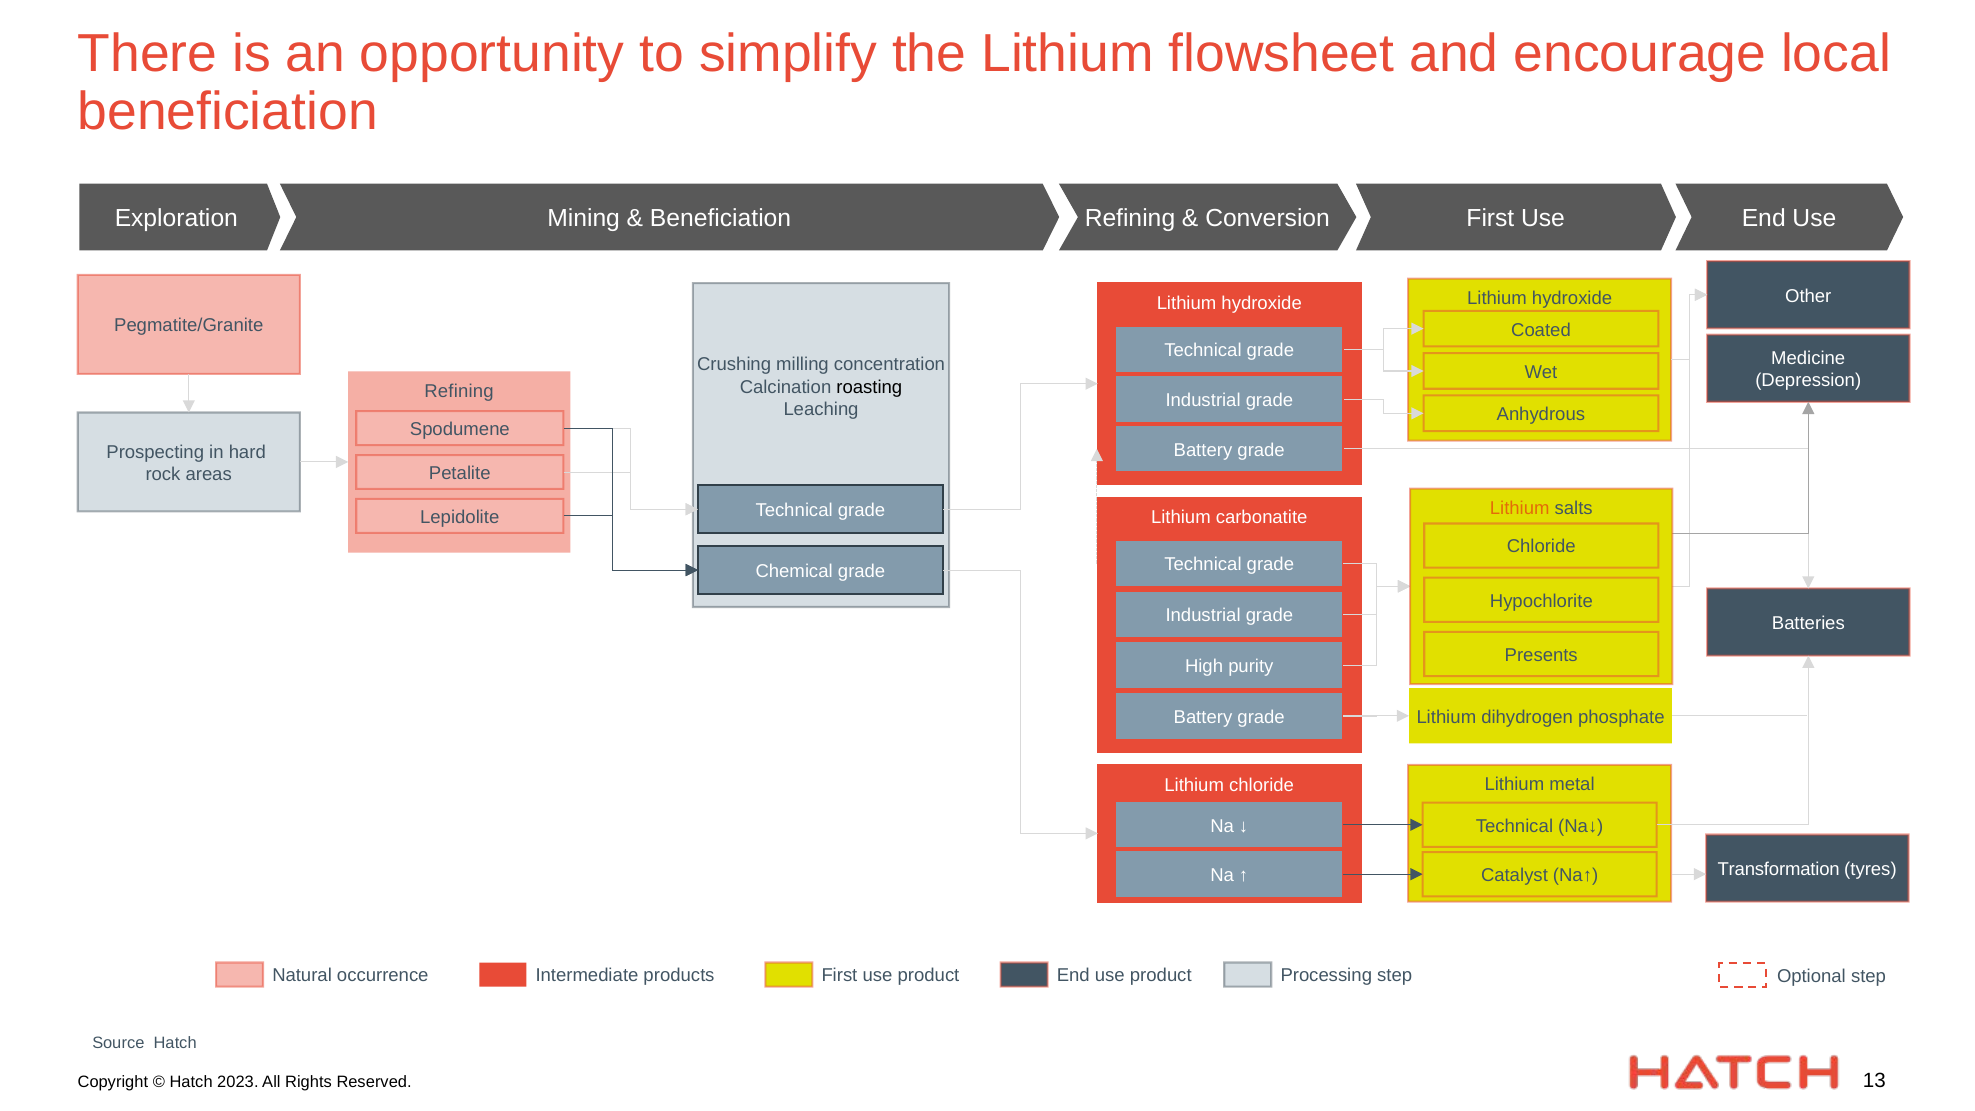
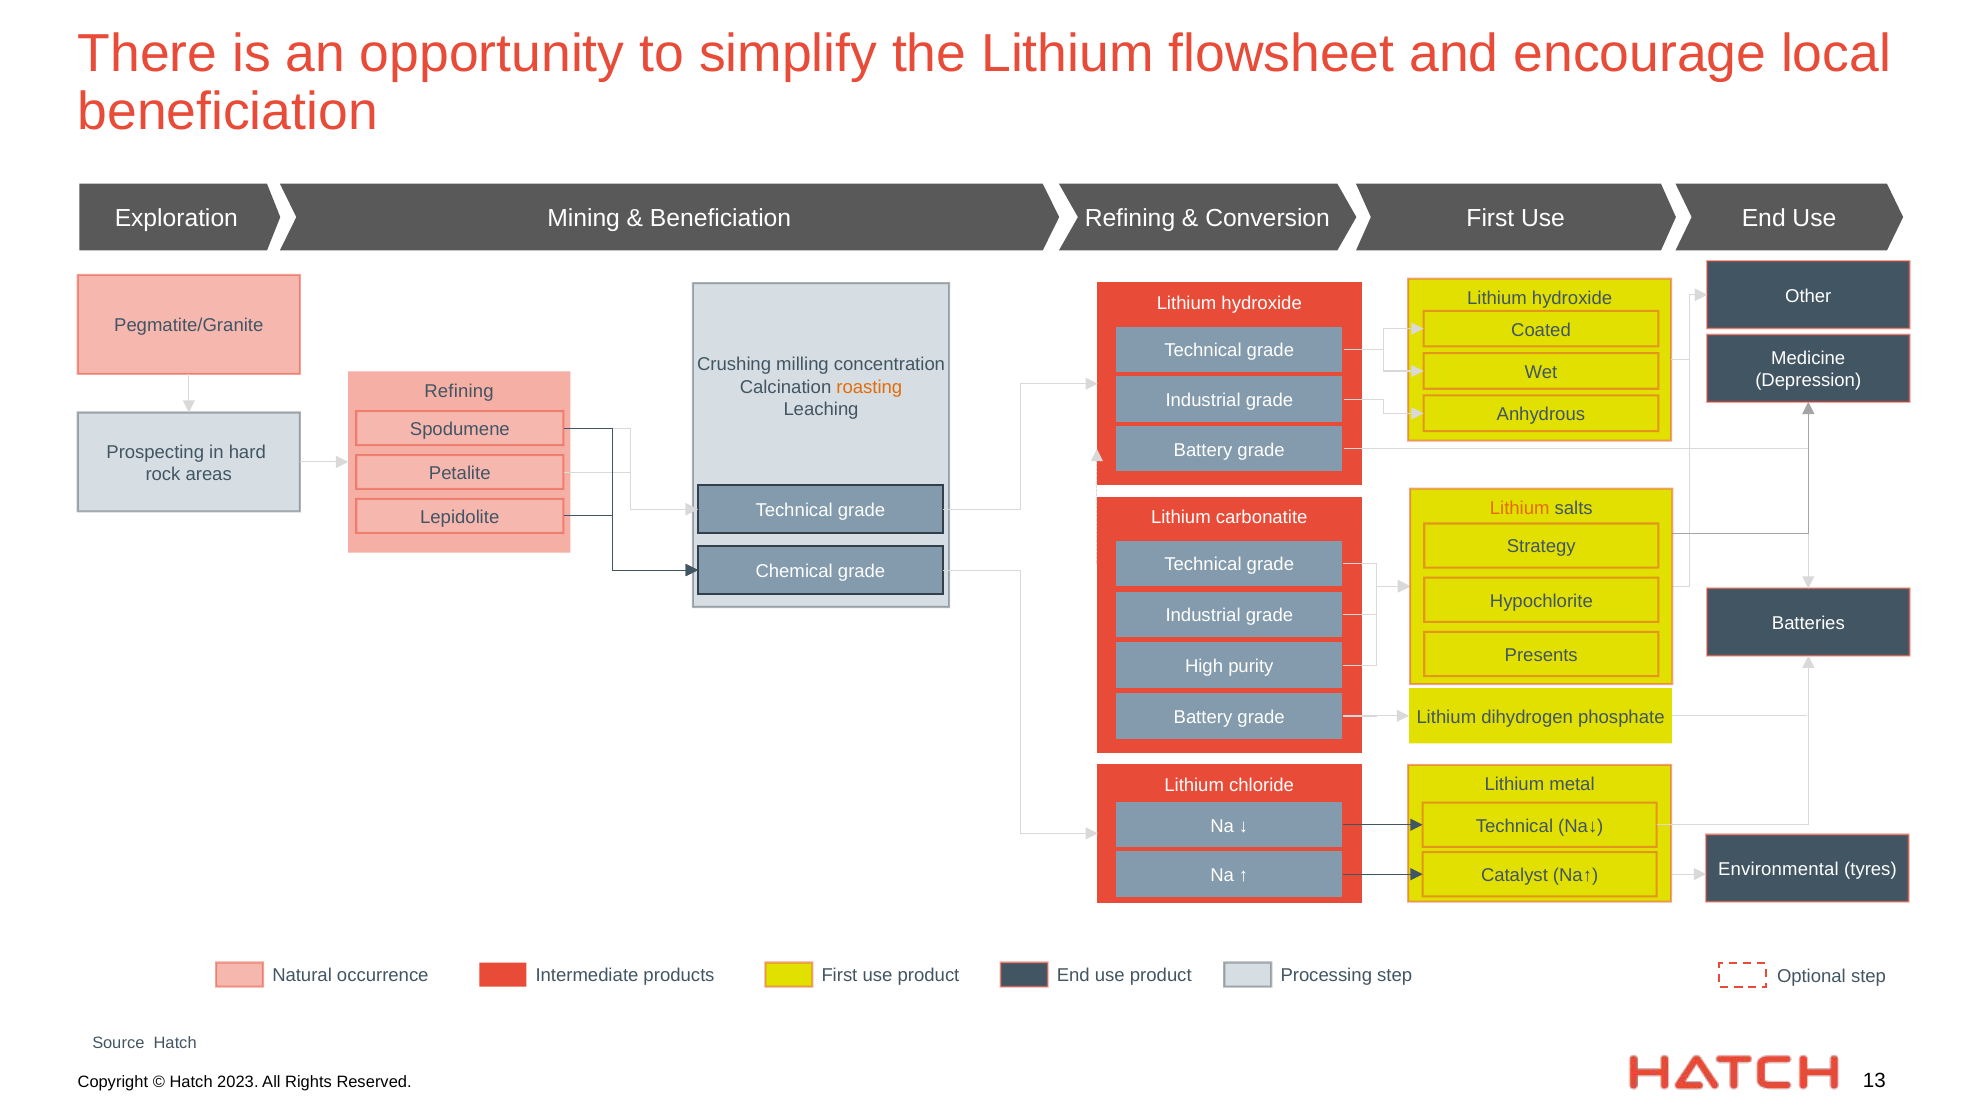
roasting colour: black -> orange
Chloride at (1541, 547): Chloride -> Strategy
Transformation: Transformation -> Environmental
